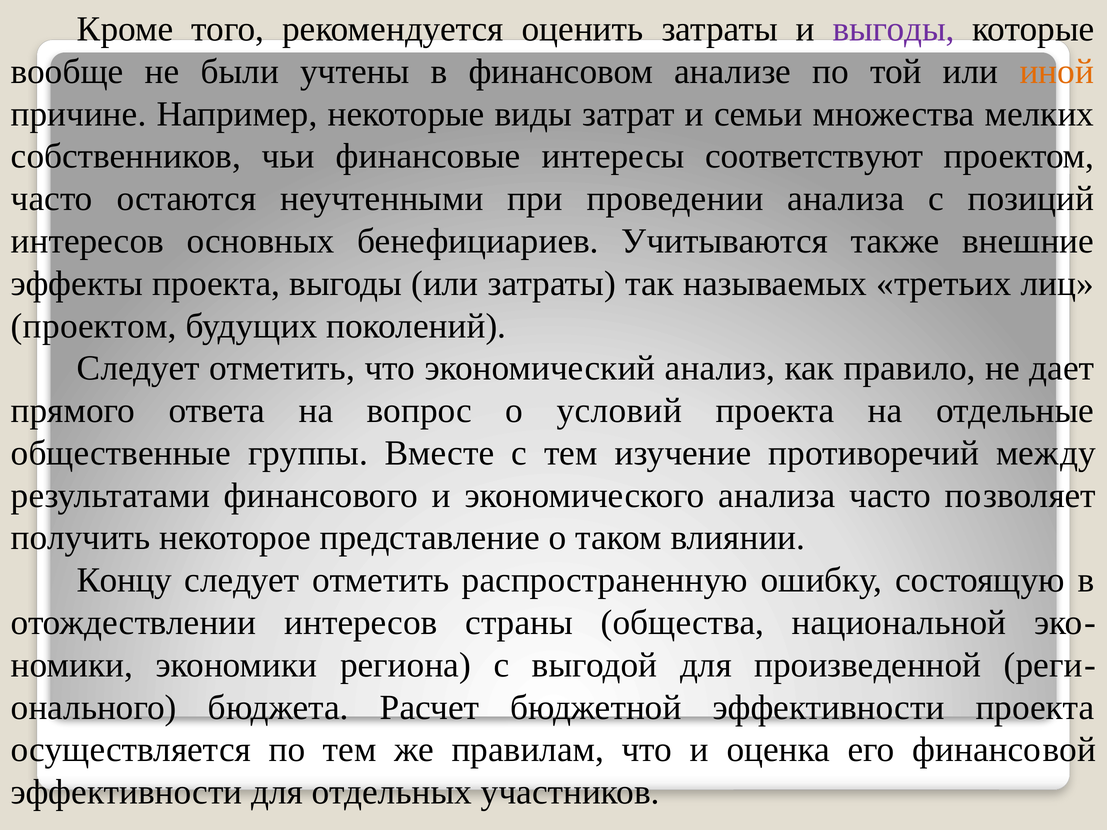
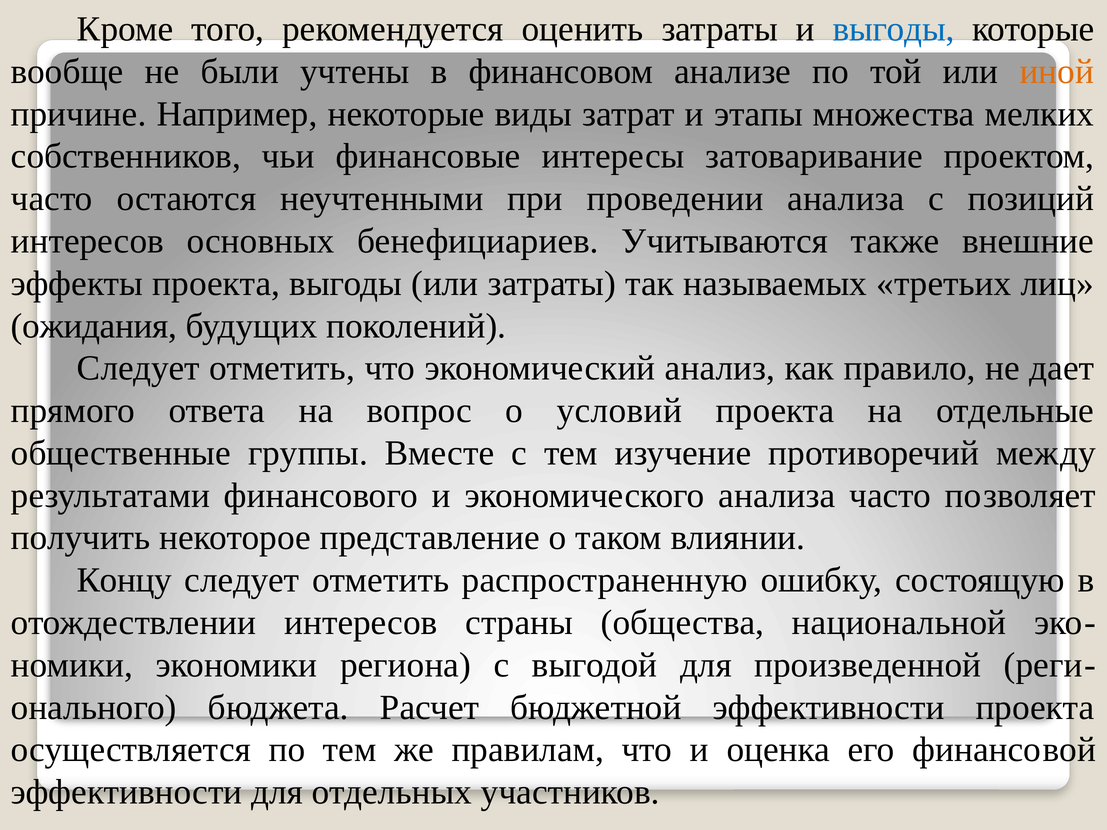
выгоды at (894, 29) colour: purple -> blue
семьи: семьи -> этапы
соответствуют: соответствуют -> затоваривание
проектом at (94, 326): проектом -> ожидания
